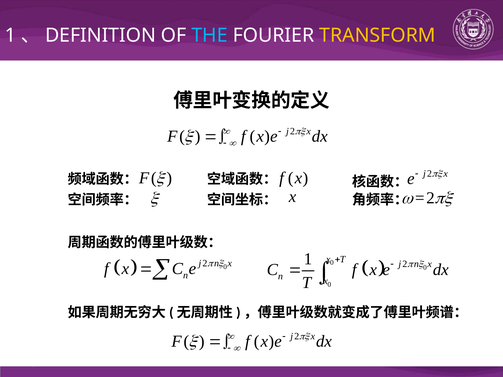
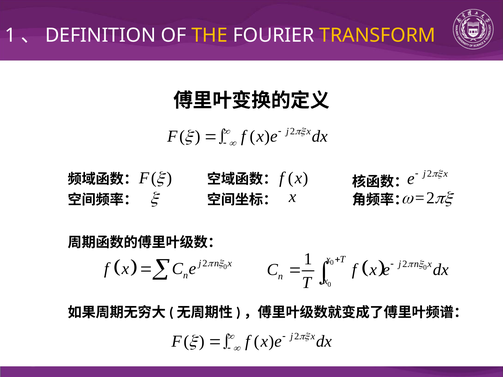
THE colour: light blue -> yellow
